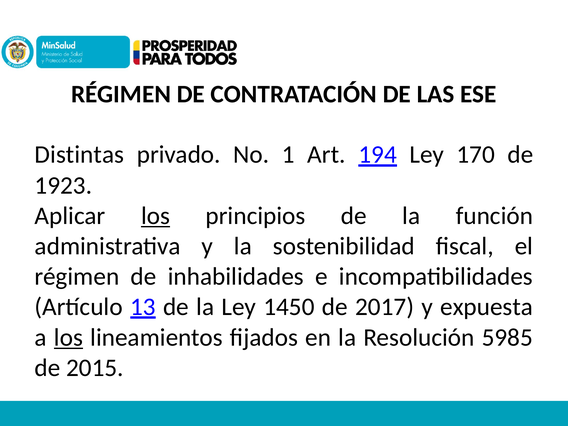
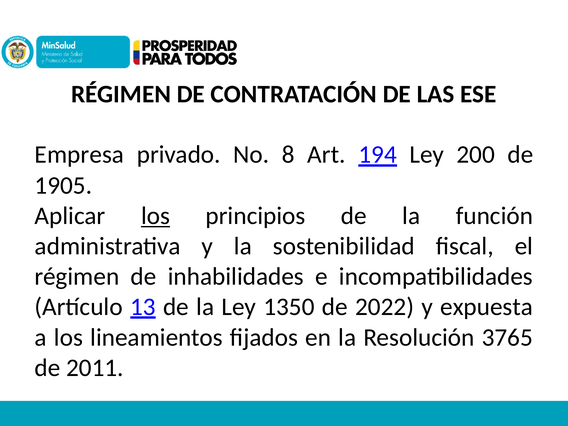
Distintas: Distintas -> Empresa
1: 1 -> 8
170: 170 -> 200
1923: 1923 -> 1905
1450: 1450 -> 1350
2017: 2017 -> 2022
los at (68, 338) underline: present -> none
5985: 5985 -> 3765
2015: 2015 -> 2011
